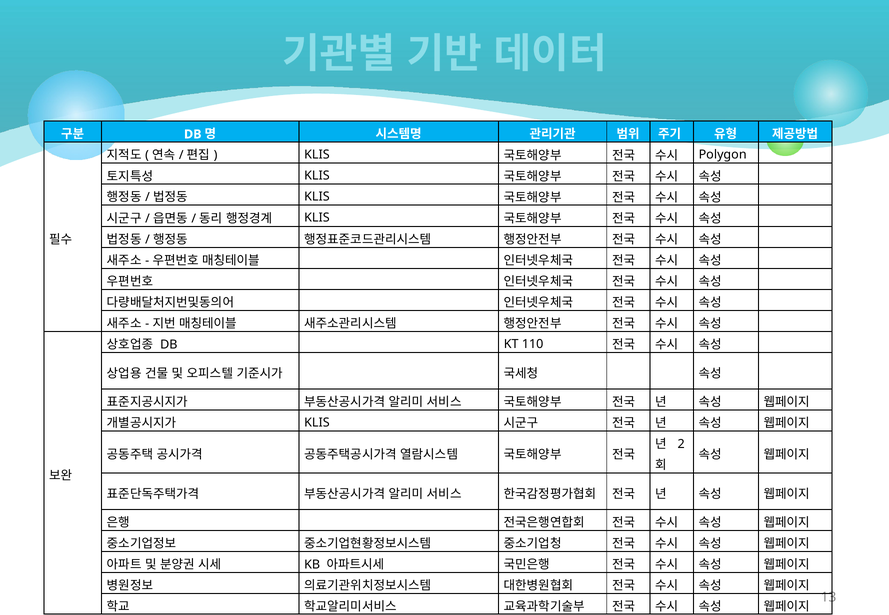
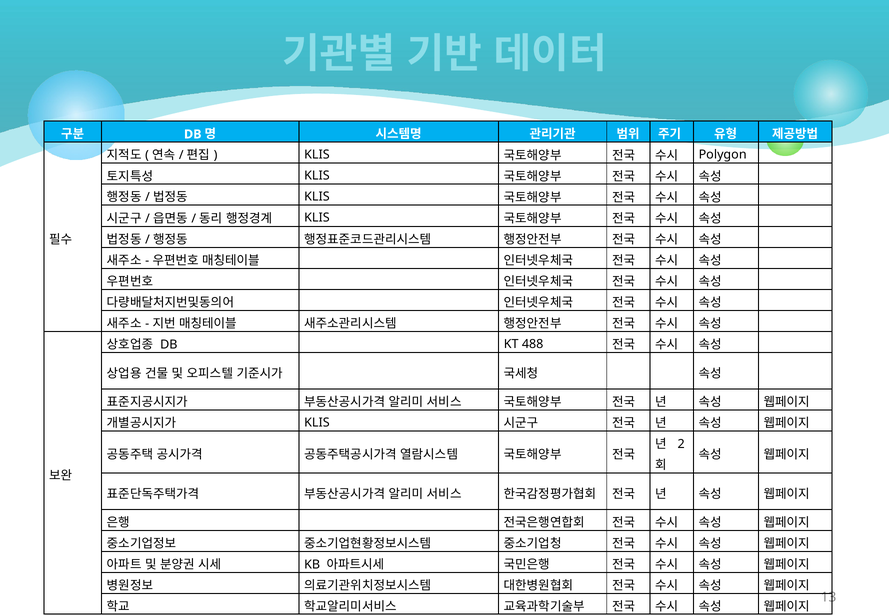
110: 110 -> 488
